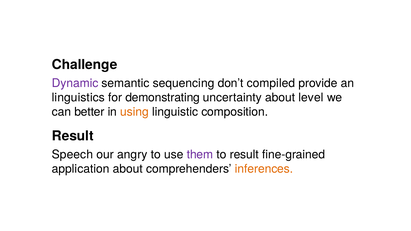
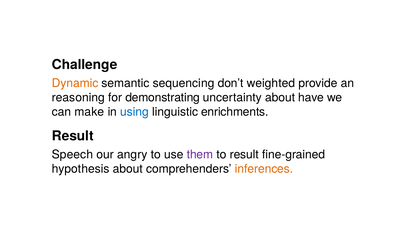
Dynamic colour: purple -> orange
compiled: compiled -> weighted
linguistics: linguistics -> reasoning
level: level -> have
better: better -> make
using colour: orange -> blue
composition: composition -> enrichments
application: application -> hypothesis
